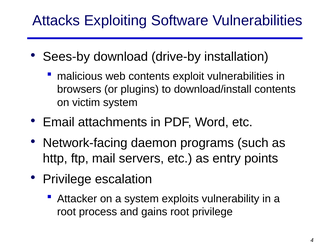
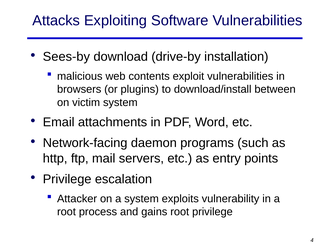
download/install contents: contents -> between
